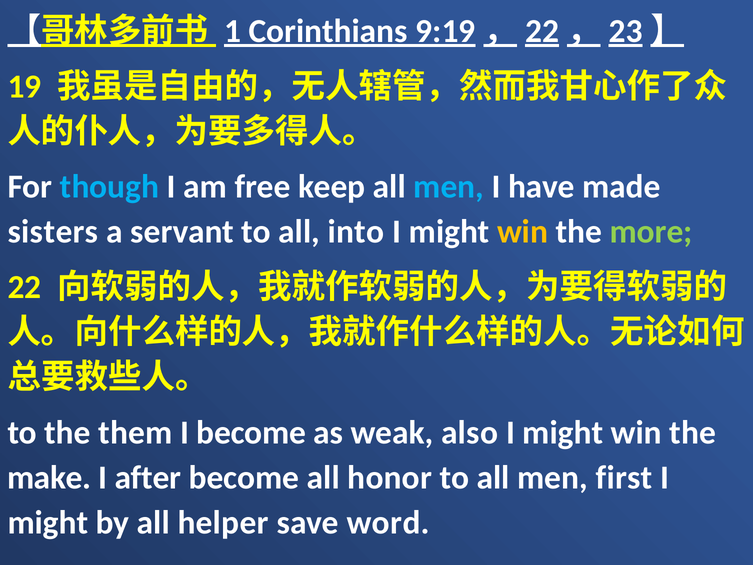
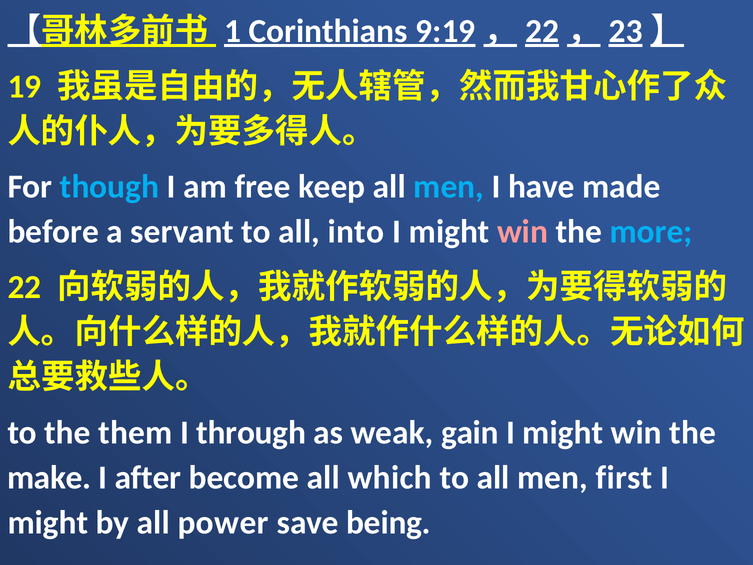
sisters: sisters -> before
win at (523, 232) colour: yellow -> pink
more colour: light green -> light blue
I become: become -> through
also: also -> gain
honor: honor -> which
helper: helper -> power
word: word -> being
